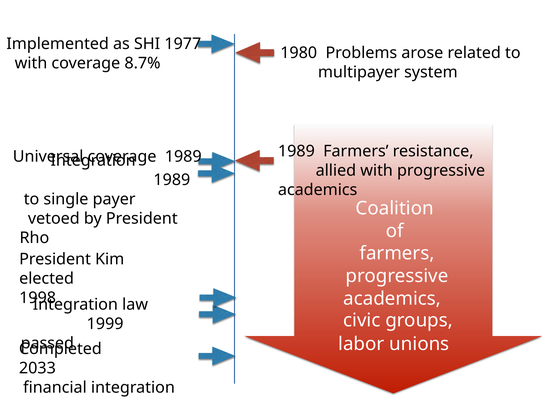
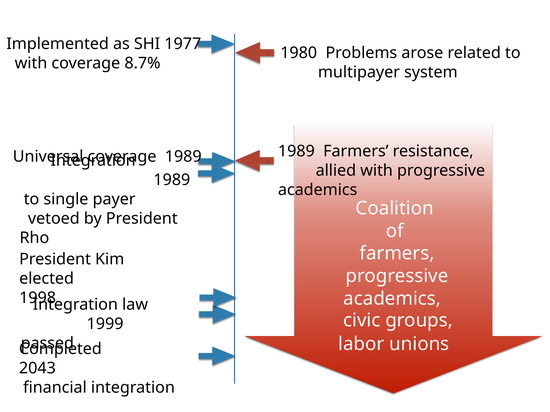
2033: 2033 -> 2043
